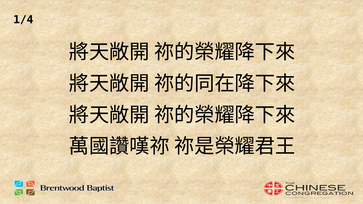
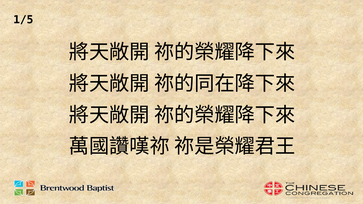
1/4: 1/4 -> 1/5
